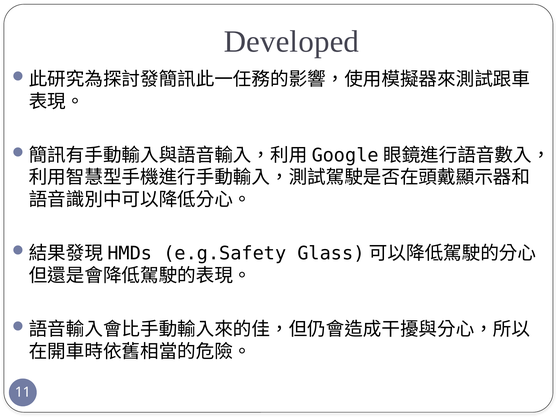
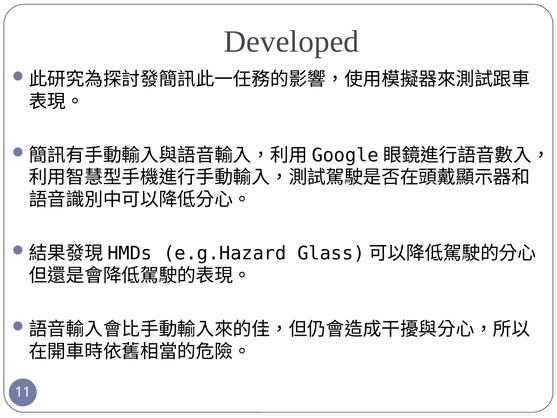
e.g.Safety: e.g.Safety -> e.g.Hazard
